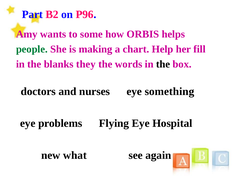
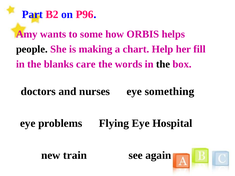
people colour: green -> black
they: they -> care
what: what -> train
